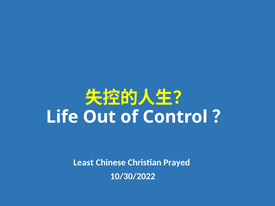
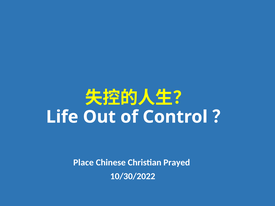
Least: Least -> Place
